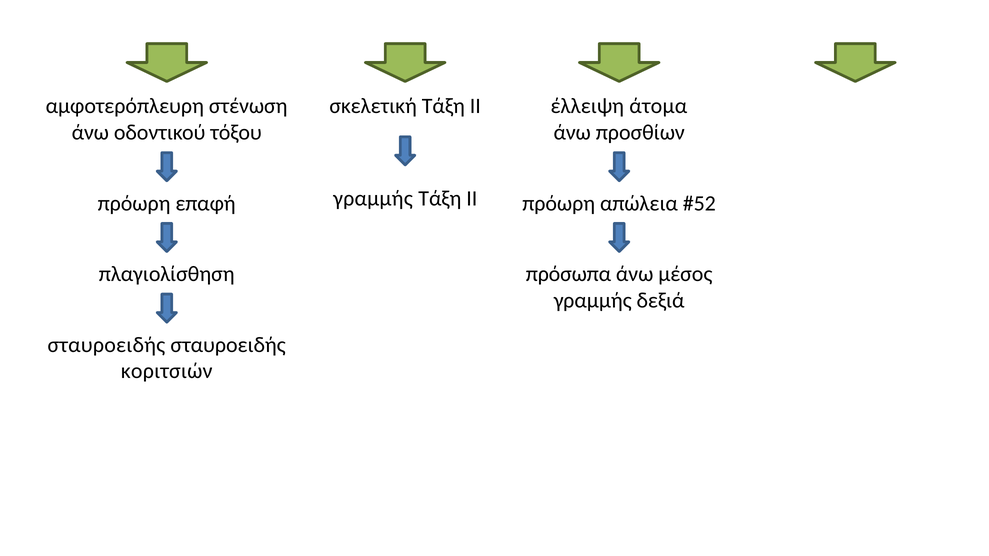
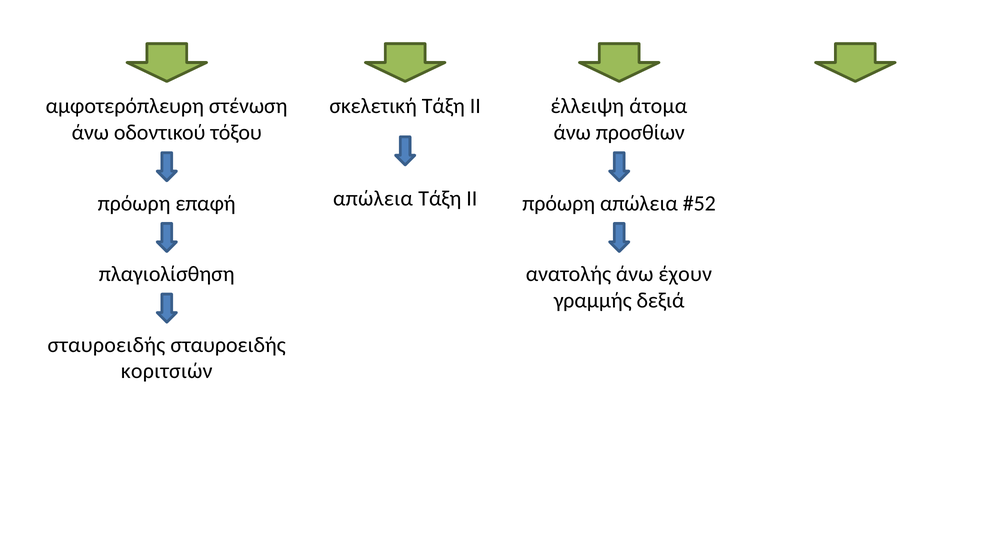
γραμμής at (373, 198): γραμμής -> απώλεια
πρόσωπα: πρόσωπα -> ανατολής
μέσος: μέσος -> έχουν
